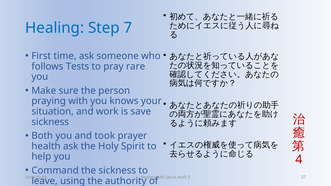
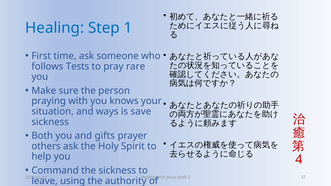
7: 7 -> 1
work: work -> ways
took: took -> gifts
health: health -> others
